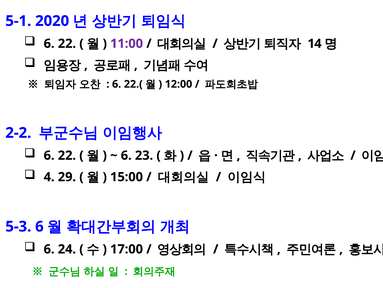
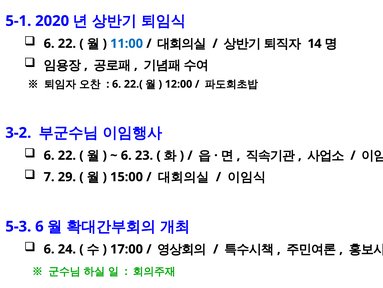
11:00 colour: purple -> blue
2-2: 2-2 -> 3-2
4: 4 -> 7
